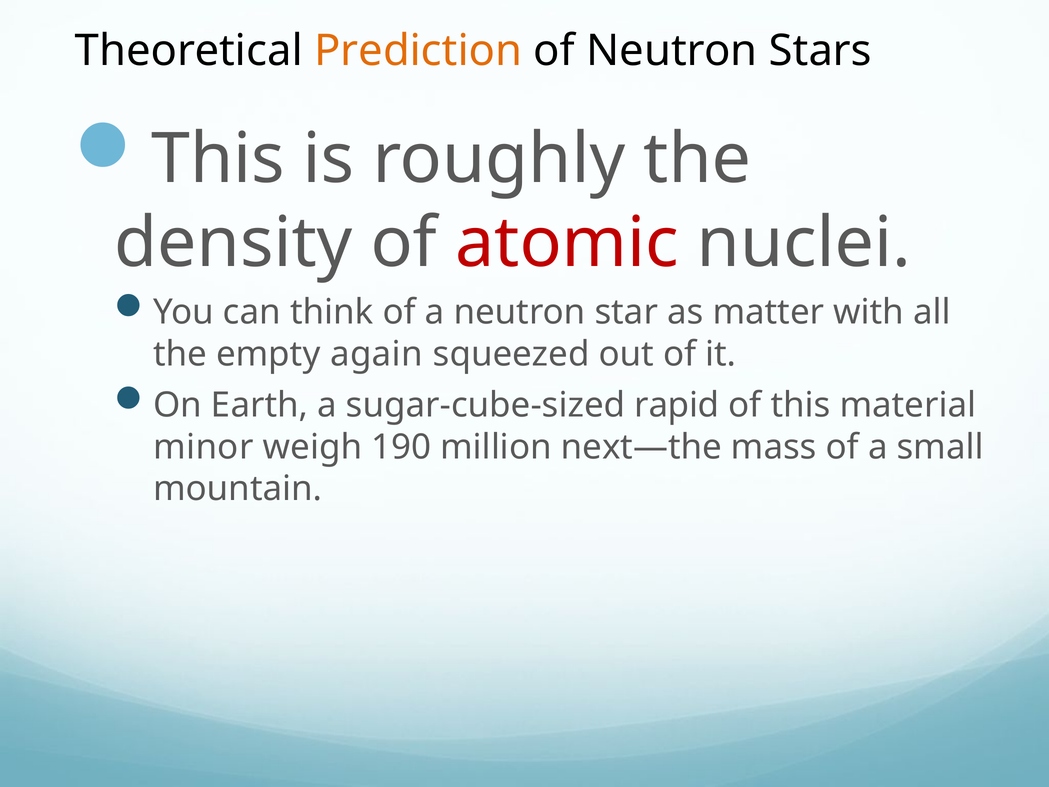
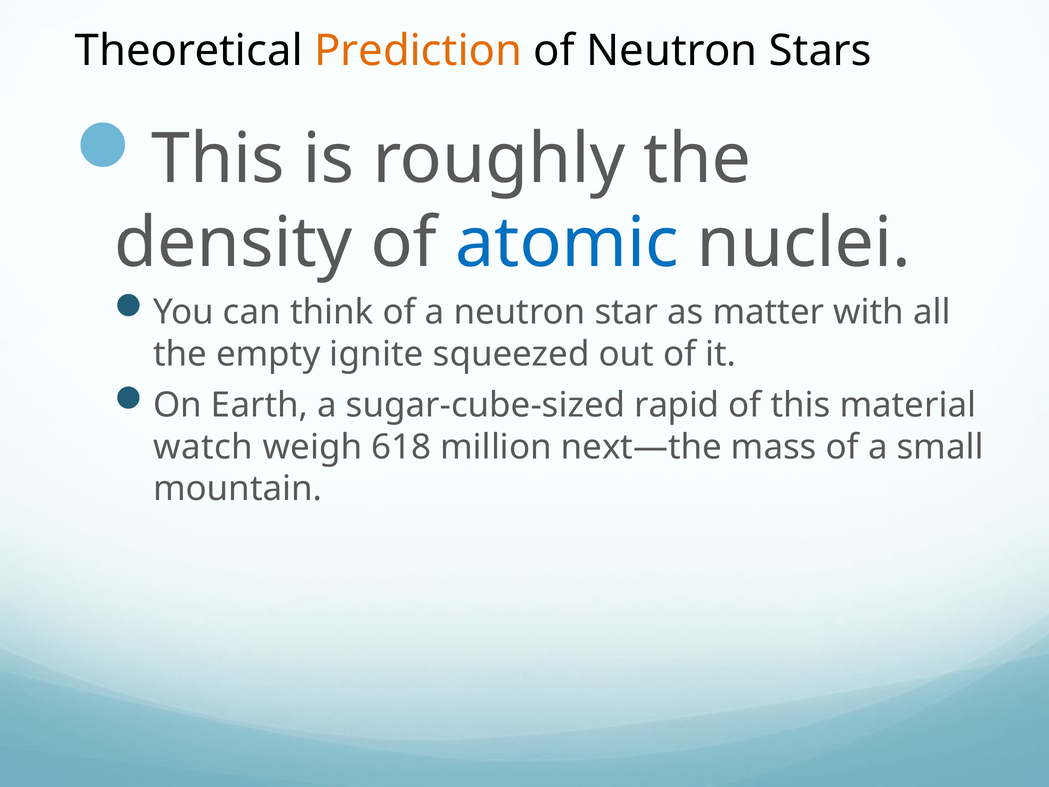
atomic colour: red -> blue
again: again -> ignite
minor: minor -> watch
190: 190 -> 618
